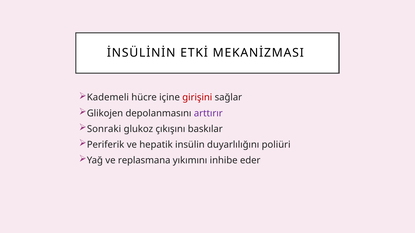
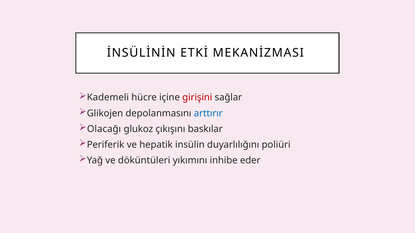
arttırır colour: purple -> blue
Sonraki: Sonraki -> Olacağı
replasmana: replasmana -> döküntüleri
